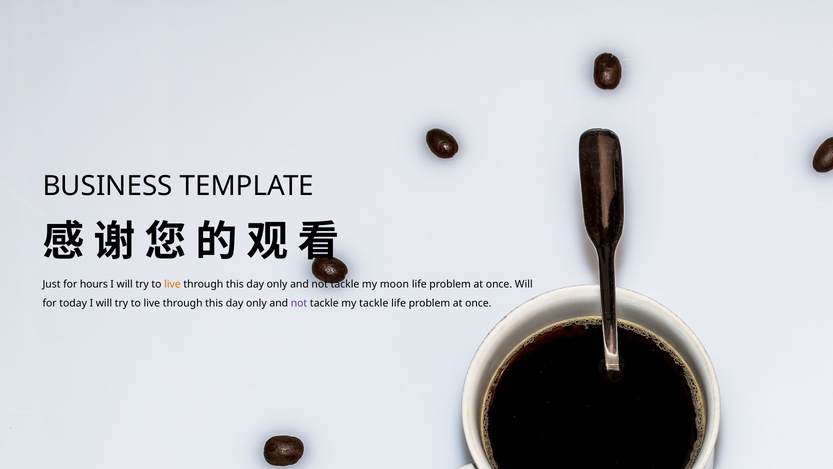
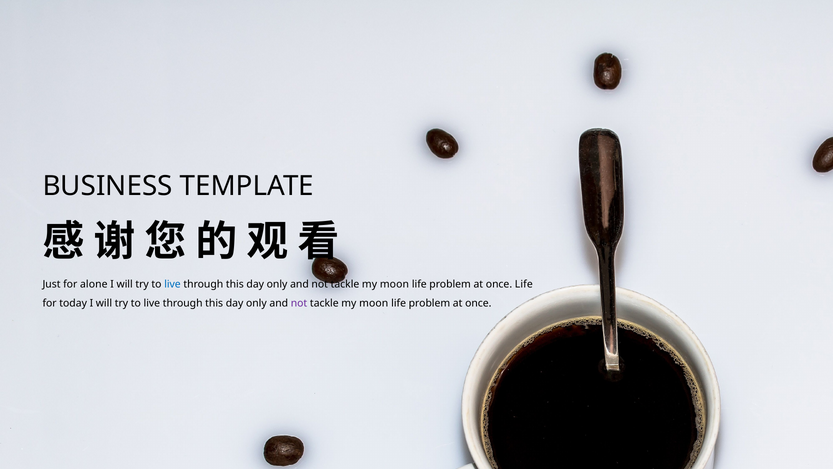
hours: hours -> alone
live at (172, 284) colour: orange -> blue
once Will: Will -> Life
tackle at (374, 303): tackle -> moon
